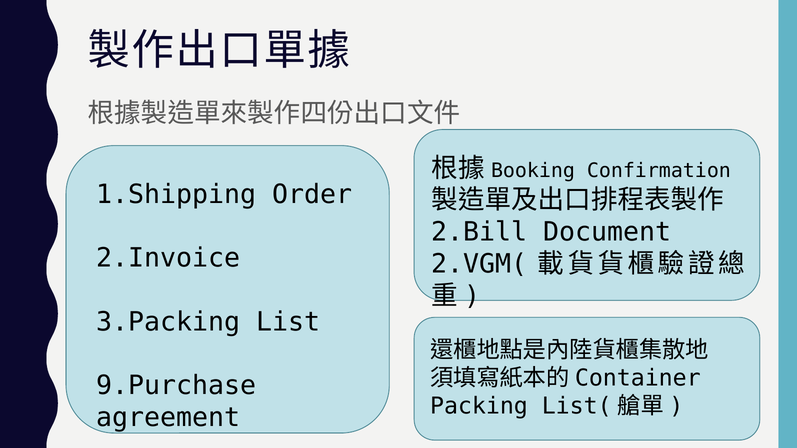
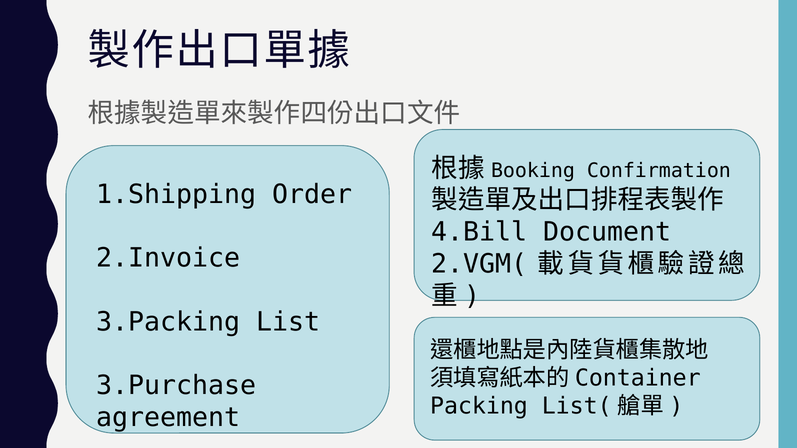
2.Bill: 2.Bill -> 4.Bill
9.Purchase: 9.Purchase -> 3.Purchase
